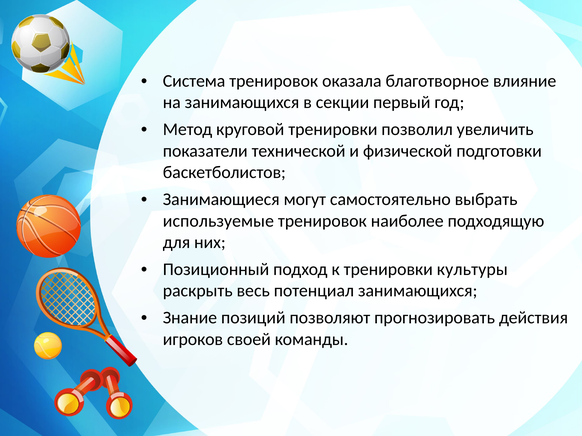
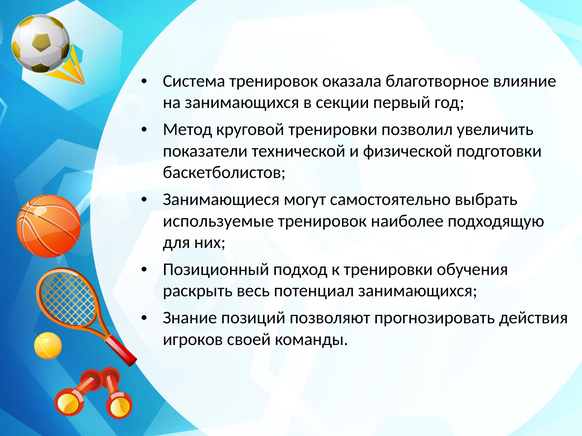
культуры: культуры -> обучения
